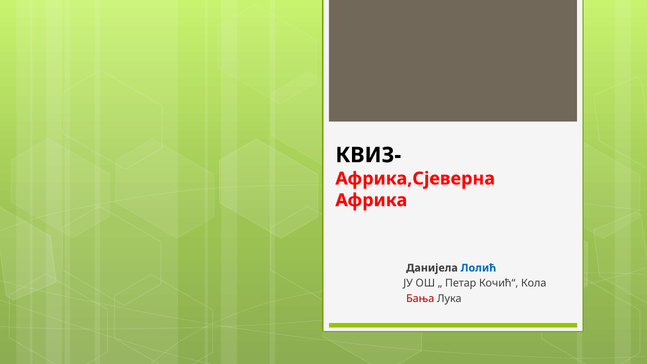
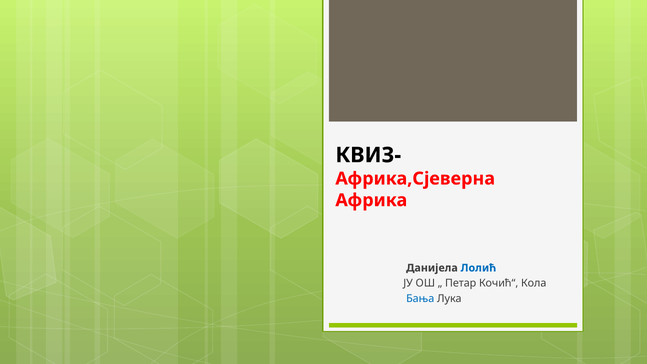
Бања colour: red -> blue
